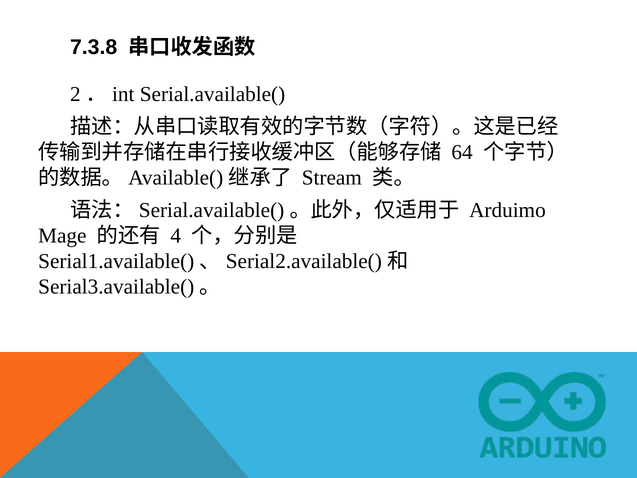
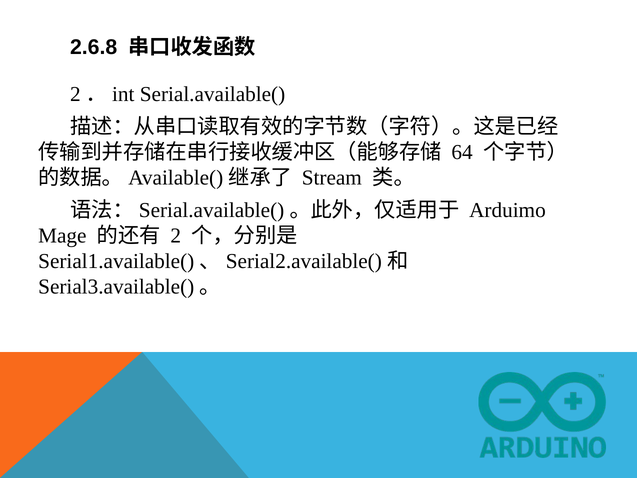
7.3.8: 7.3.8 -> 2.6.8
4: 4 -> 2
